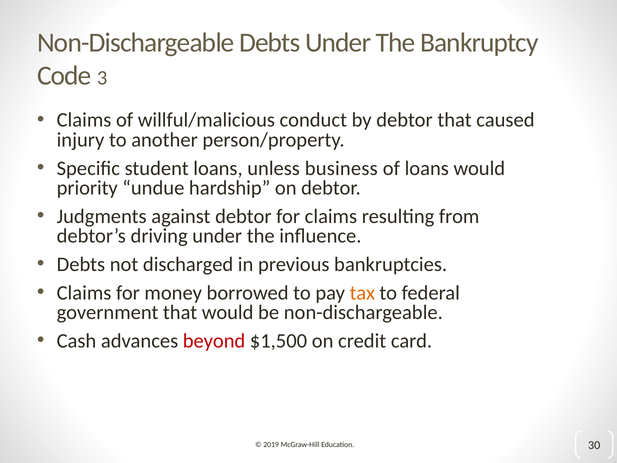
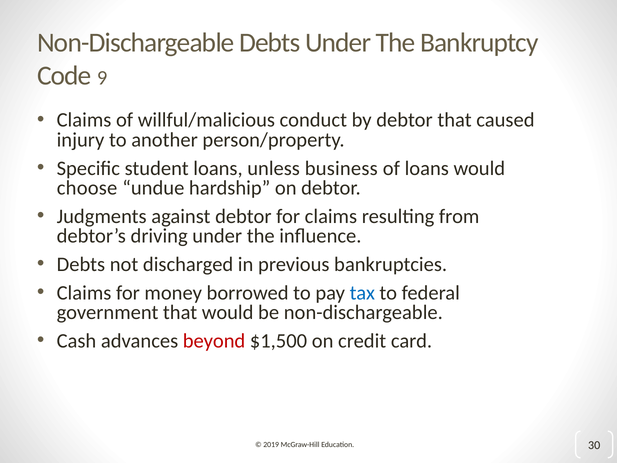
3: 3 -> 9
priority: priority -> choose
tax colour: orange -> blue
